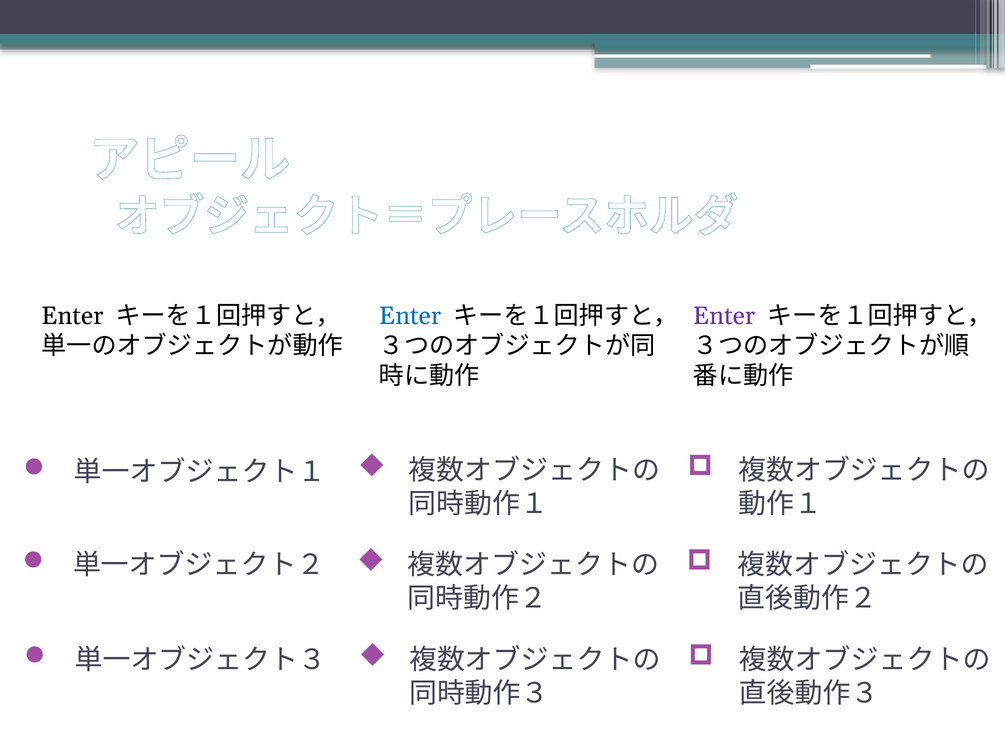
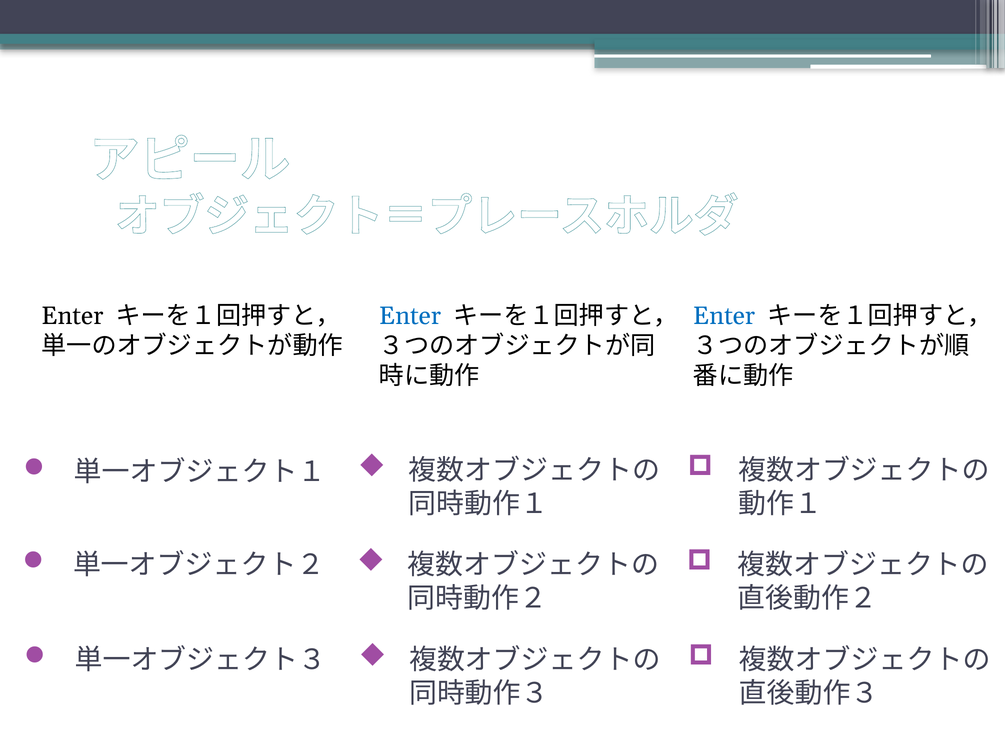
Enter at (724, 316) colour: purple -> blue
